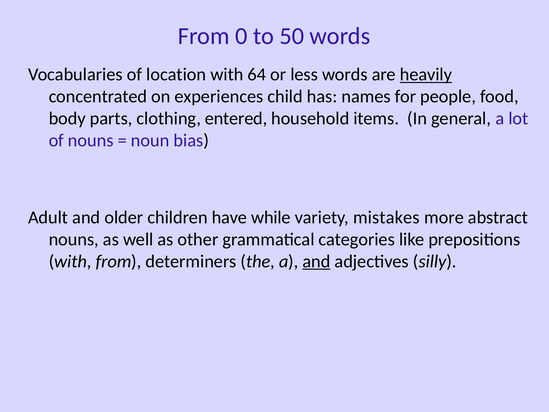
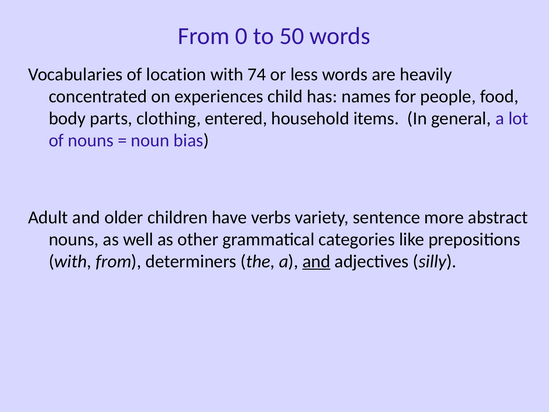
64: 64 -> 74
heavily underline: present -> none
while: while -> verbs
mistakes: mistakes -> sentence
